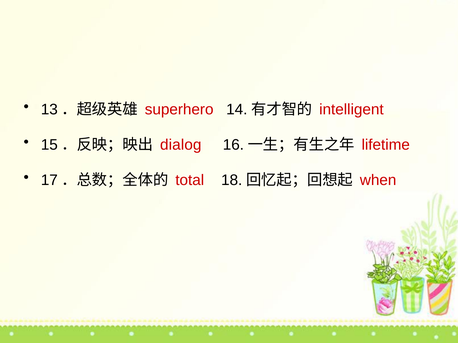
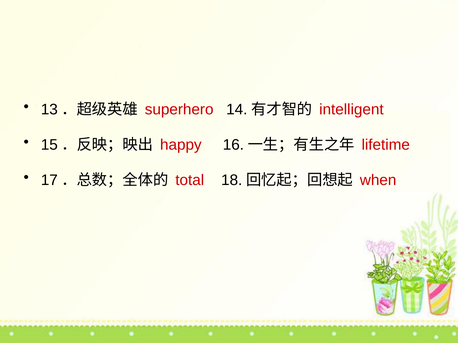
dialog: dialog -> happy
